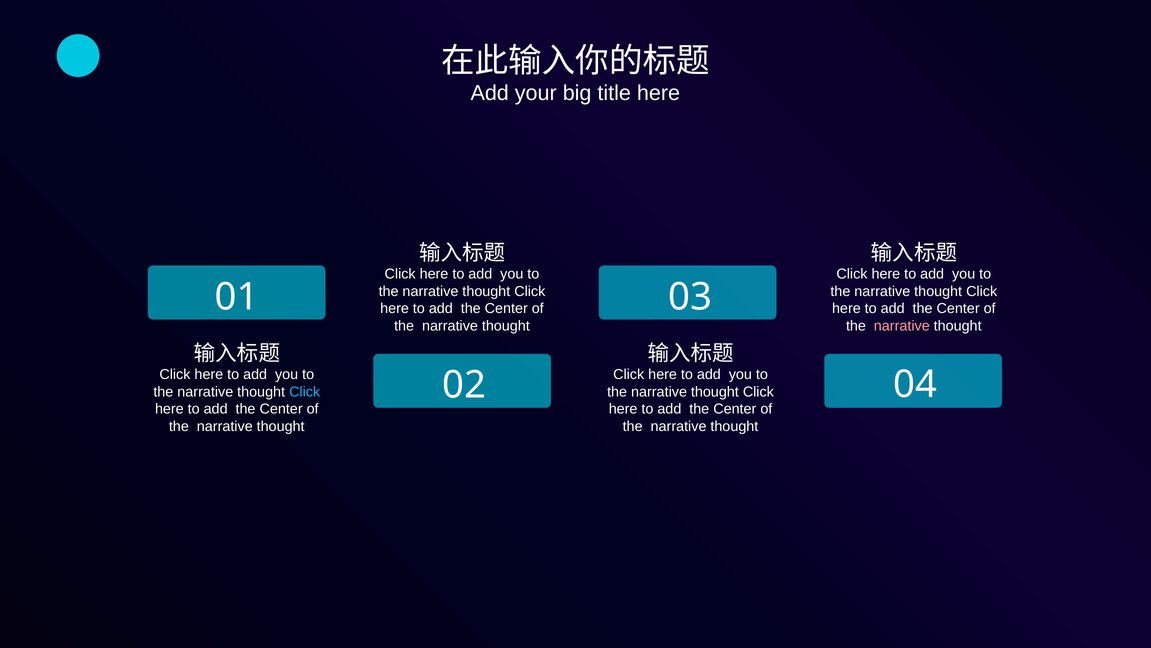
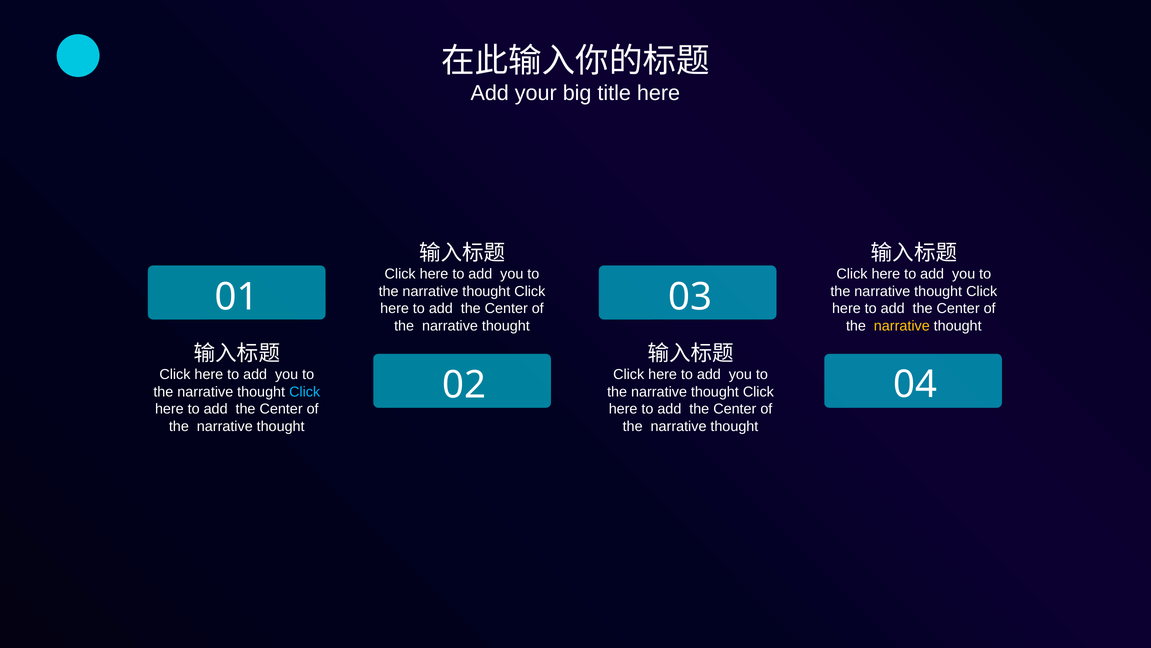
narrative at (902, 326) colour: pink -> yellow
